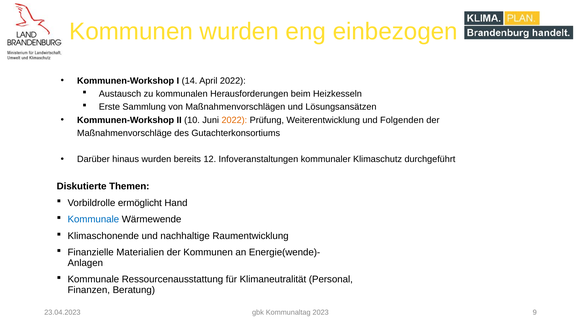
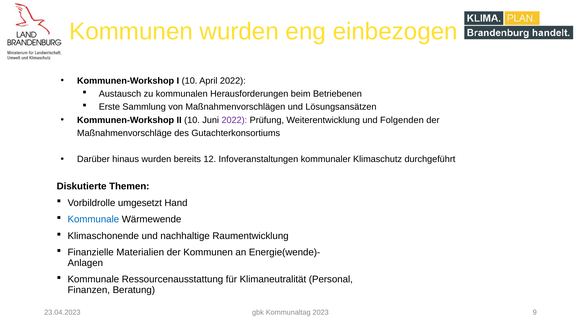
I 14: 14 -> 10
Heizkesseln: Heizkesseln -> Betriebenen
2022 at (234, 120) colour: orange -> purple
ermöglicht: ermöglicht -> umgesetzt
